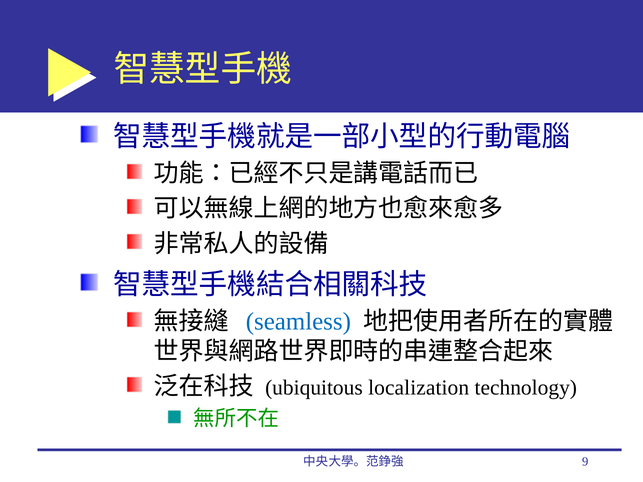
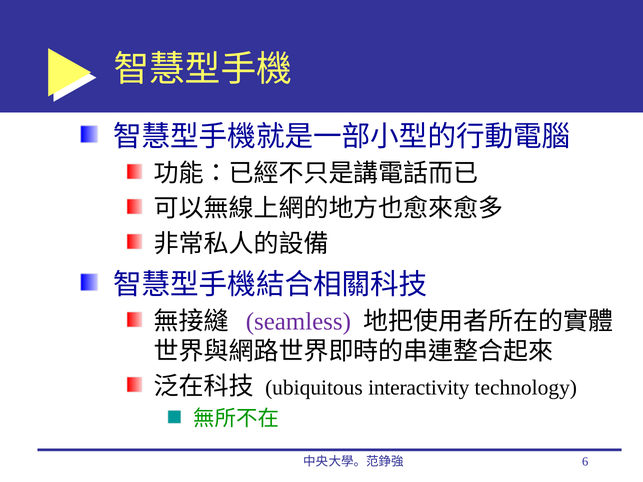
seamless colour: blue -> purple
localization: localization -> interactivity
9: 9 -> 6
